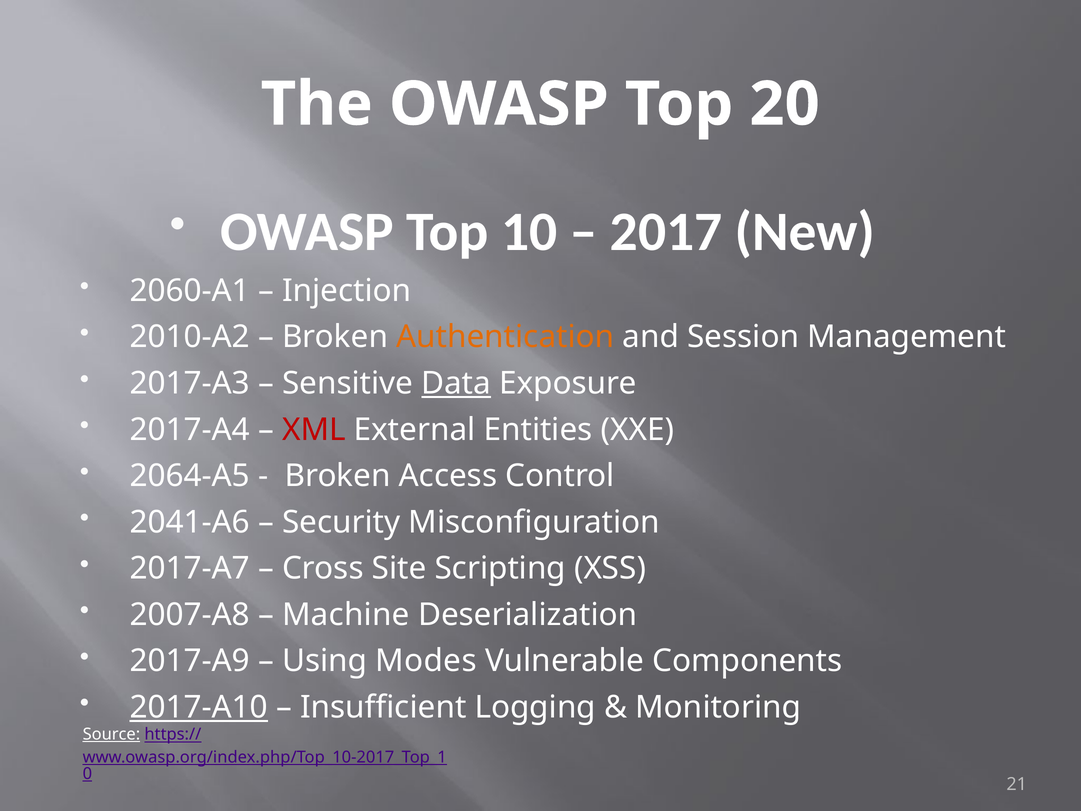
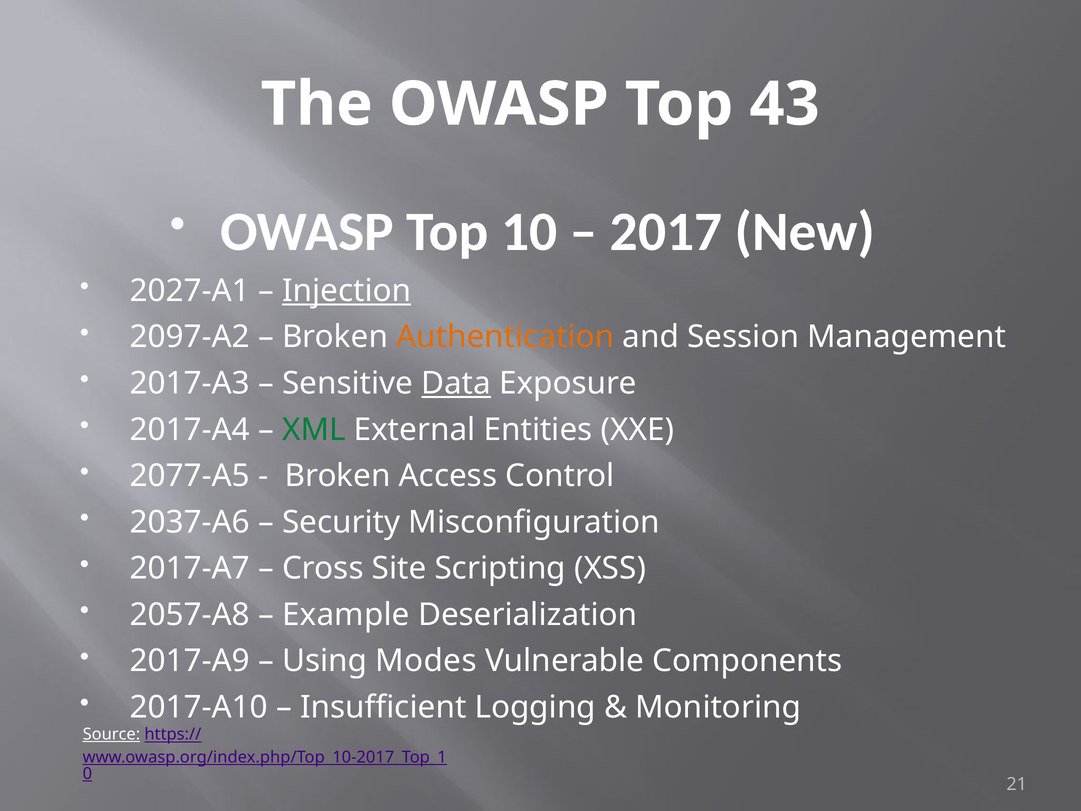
20: 20 -> 43
2060-A1: 2060-A1 -> 2027-A1
Injection underline: none -> present
2010-A2: 2010-A2 -> 2097-A2
XML colour: red -> green
2064-A5: 2064-A5 -> 2077-A5
2041-A6: 2041-A6 -> 2037-A6
2007-A8: 2007-A8 -> 2057-A8
Machine: Machine -> Example
2017-A10 underline: present -> none
